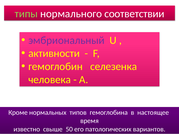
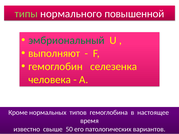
соответствии: соответствии -> повышенной
эмбриональный colour: purple -> green
активности: активности -> выполняют
